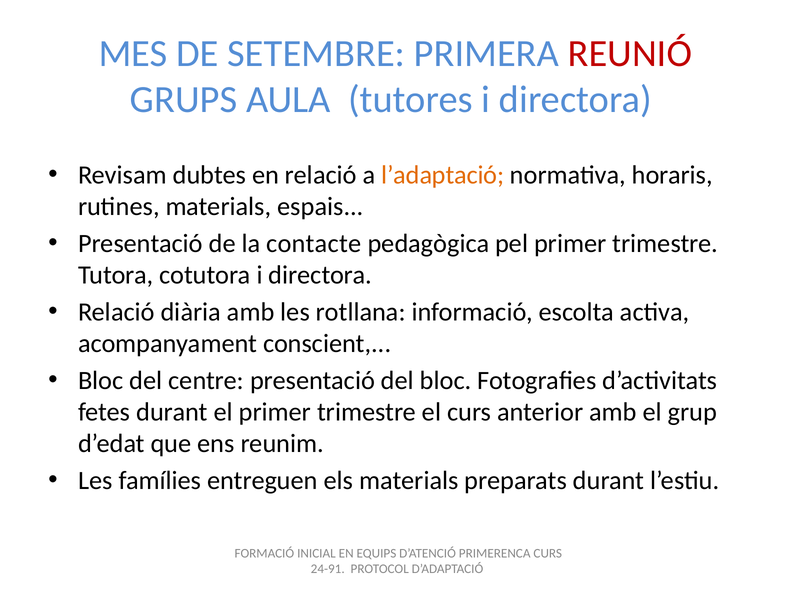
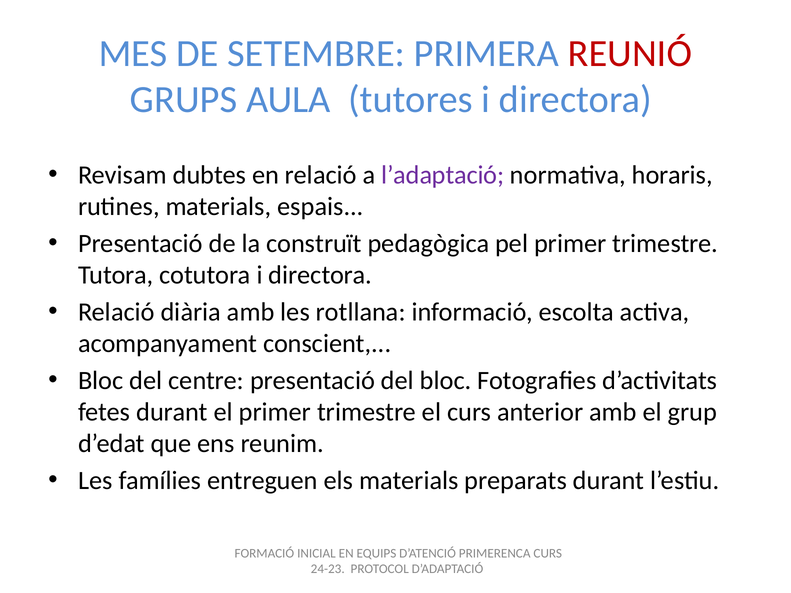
l’adaptació colour: orange -> purple
contacte: contacte -> construït
24-91: 24-91 -> 24-23
